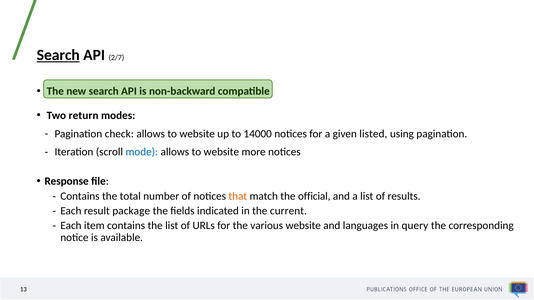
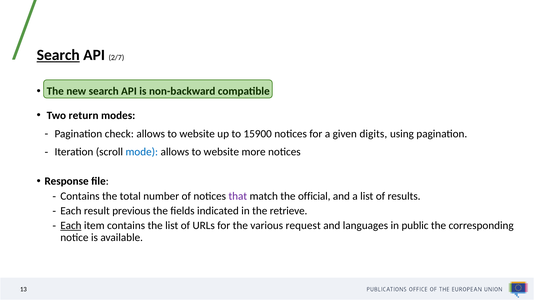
14000: 14000 -> 15900
listed: listed -> digits
that colour: orange -> purple
package: package -> previous
current: current -> retrieve
Each at (71, 226) underline: none -> present
various website: website -> request
query: query -> public
